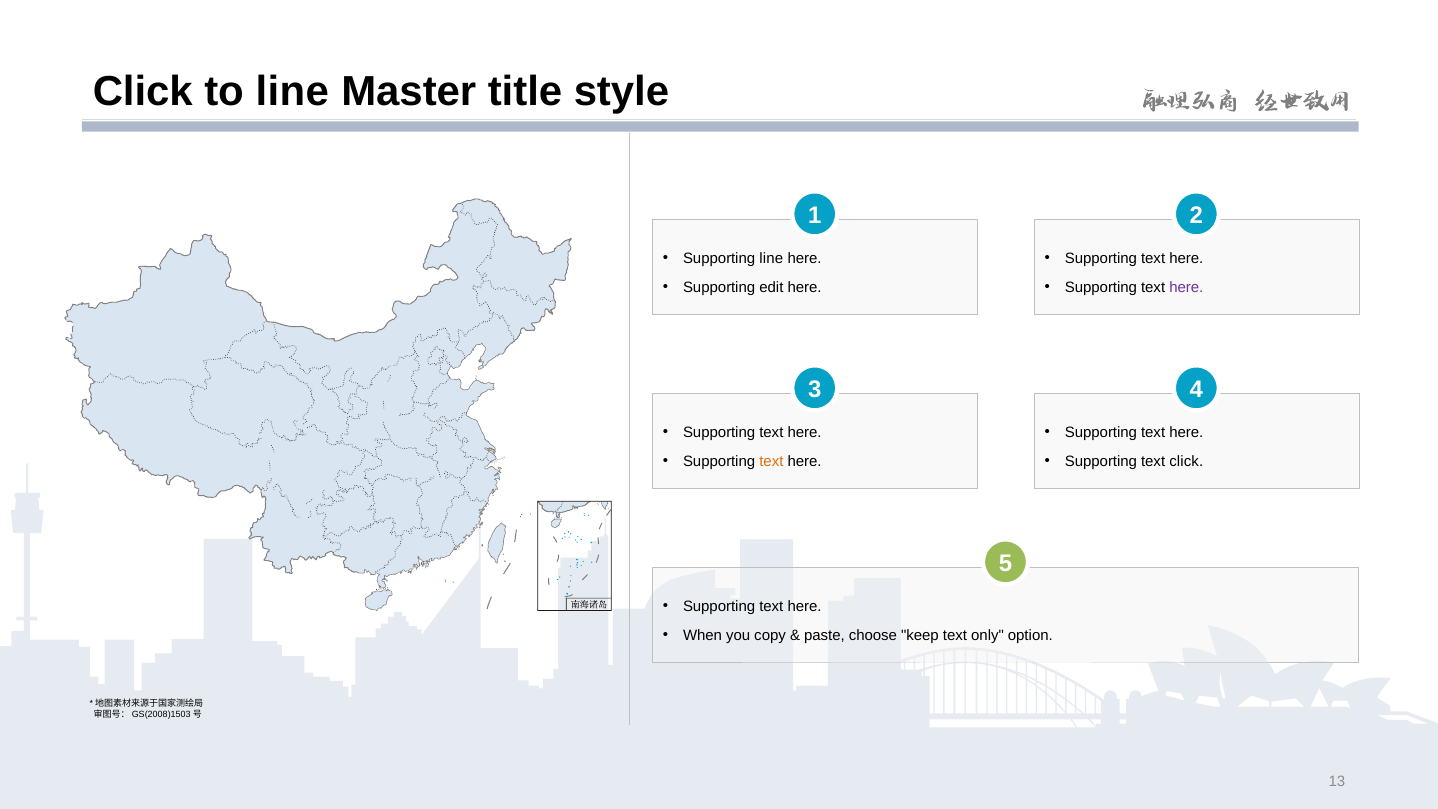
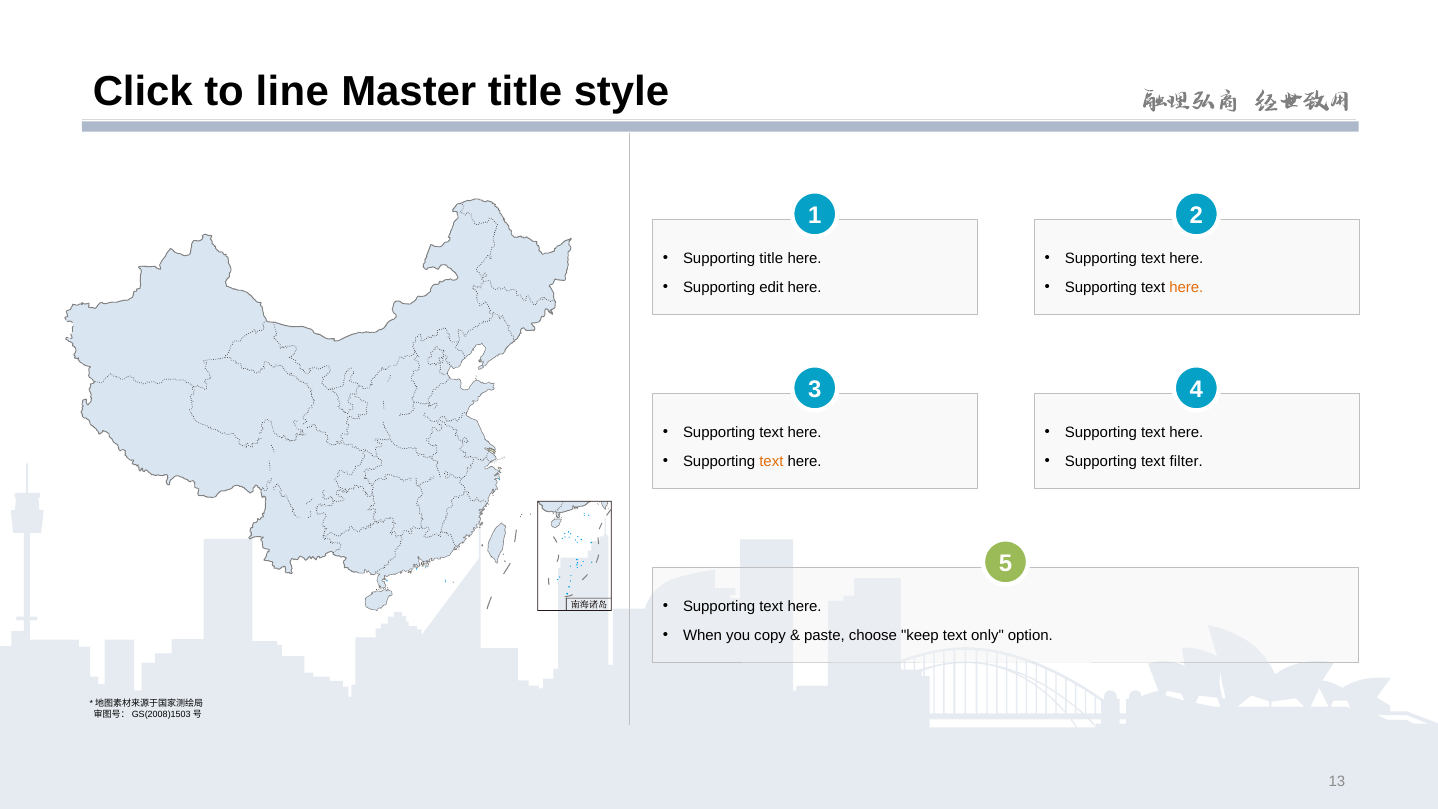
Supporting line: line -> title
here at (1186, 287) colour: purple -> orange
text click: click -> filter
